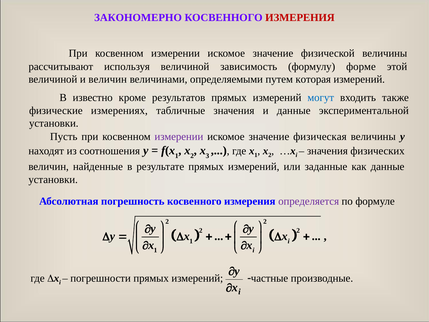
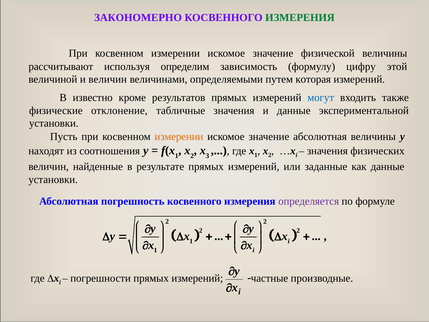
ИЗМЕРЕНИЯ at (300, 18) colour: red -> green
используя величиной: величиной -> определим
форме: форме -> цифру
измерениях: измерениях -> отклонение
измерении at (179, 137) colour: purple -> orange
значение физическая: физическая -> абсолютная
